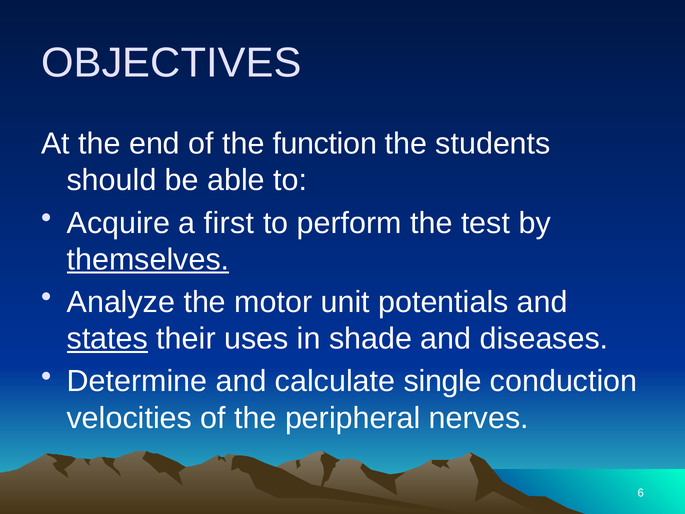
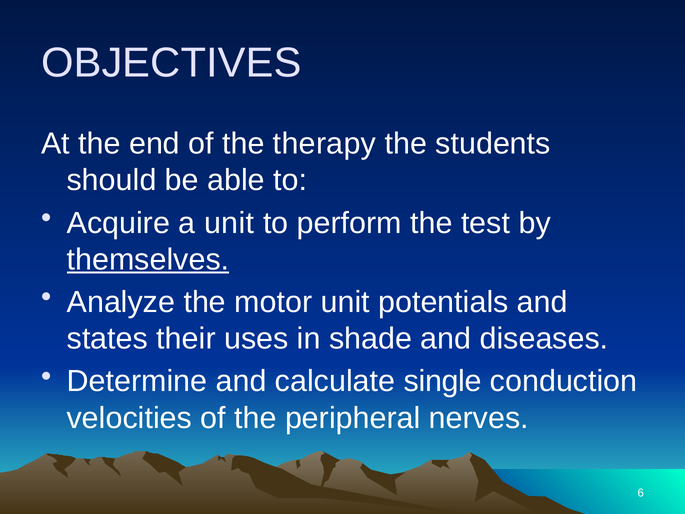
function: function -> therapy
a first: first -> unit
states underline: present -> none
